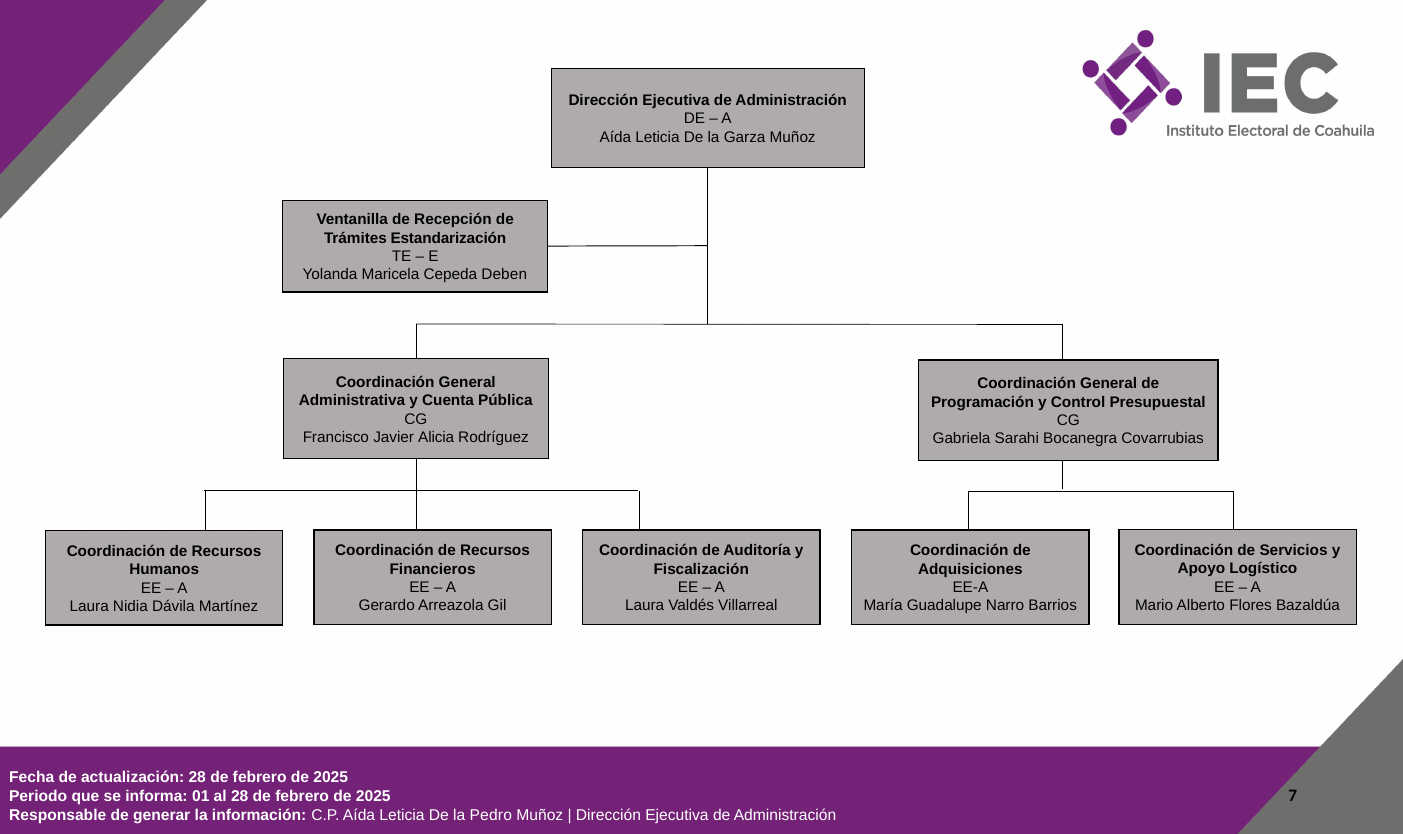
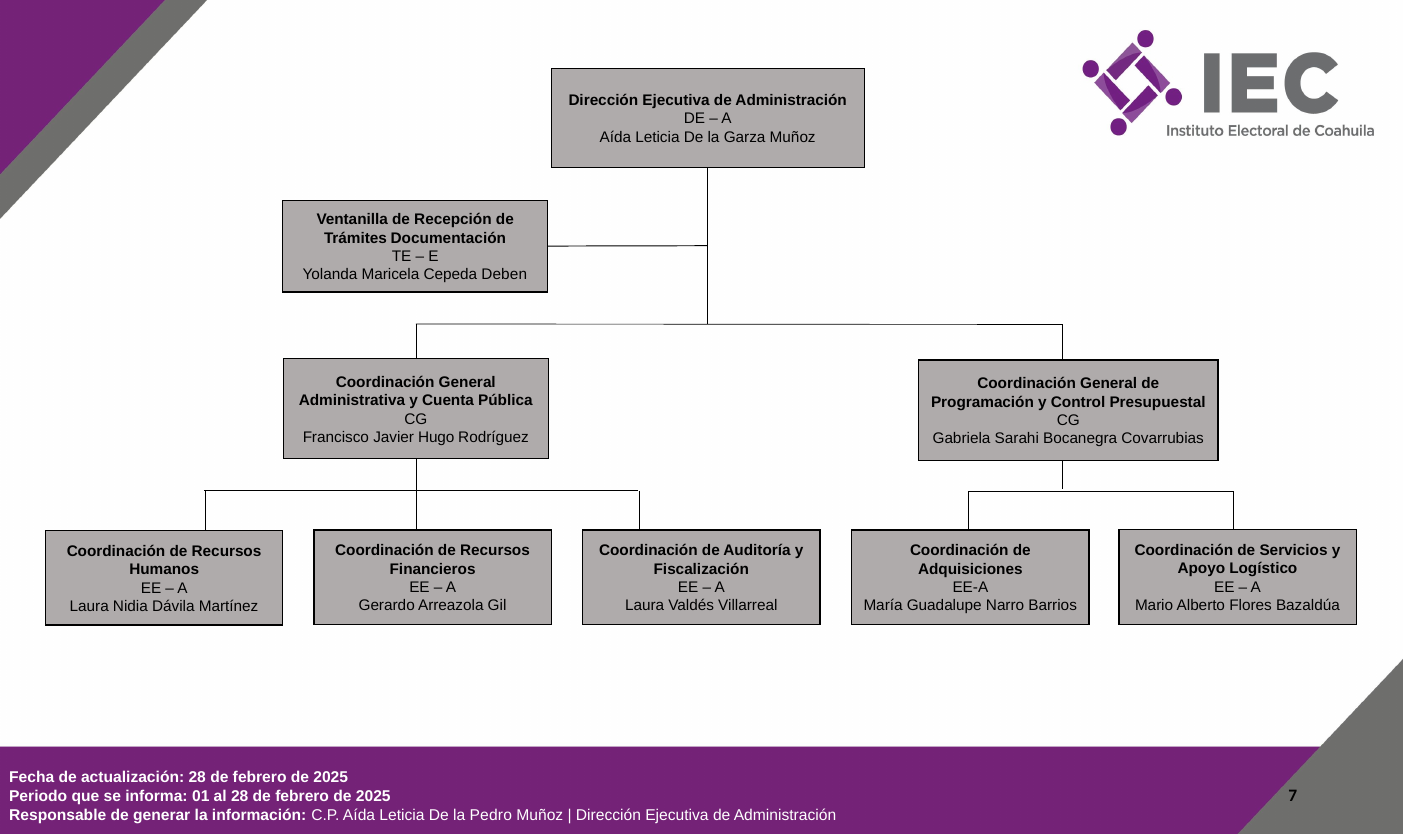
Estandarización: Estandarización -> Documentación
Alicia: Alicia -> Hugo
